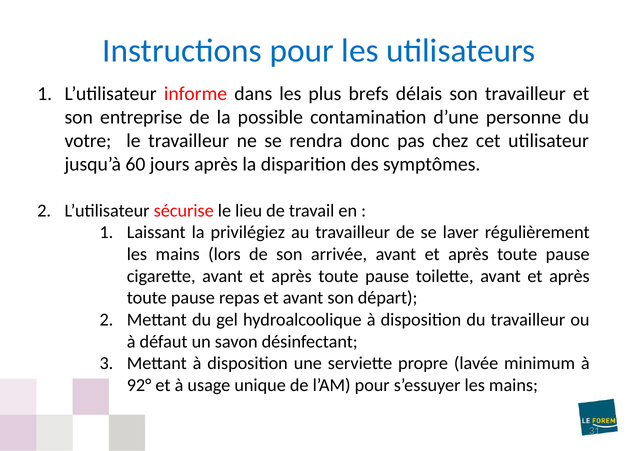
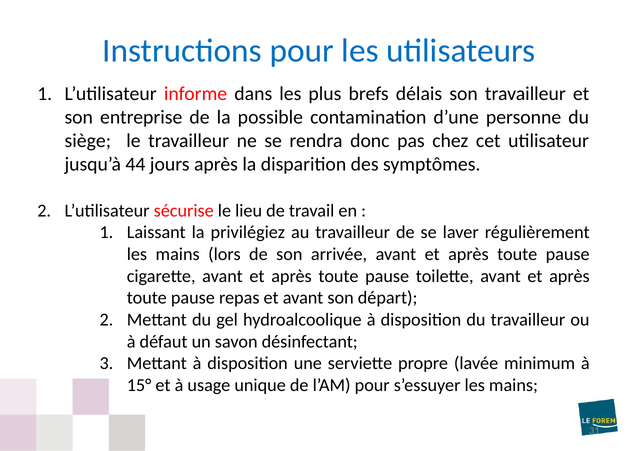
votre: votre -> siège
60: 60 -> 44
92°: 92° -> 15°
